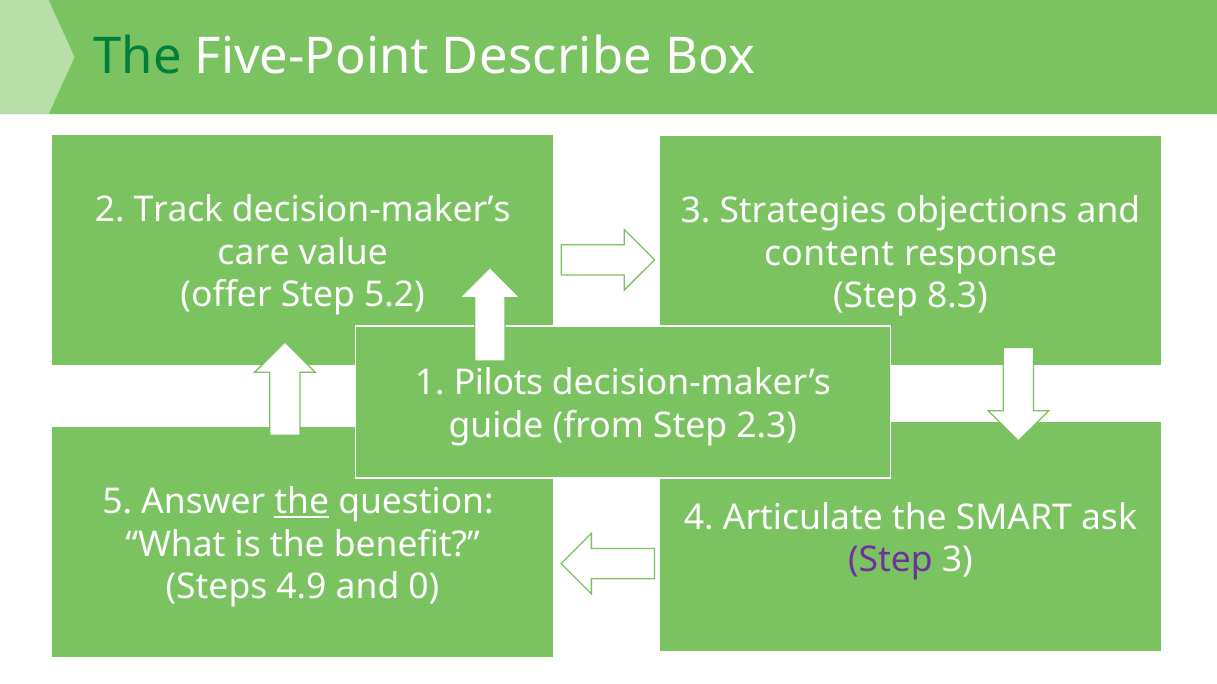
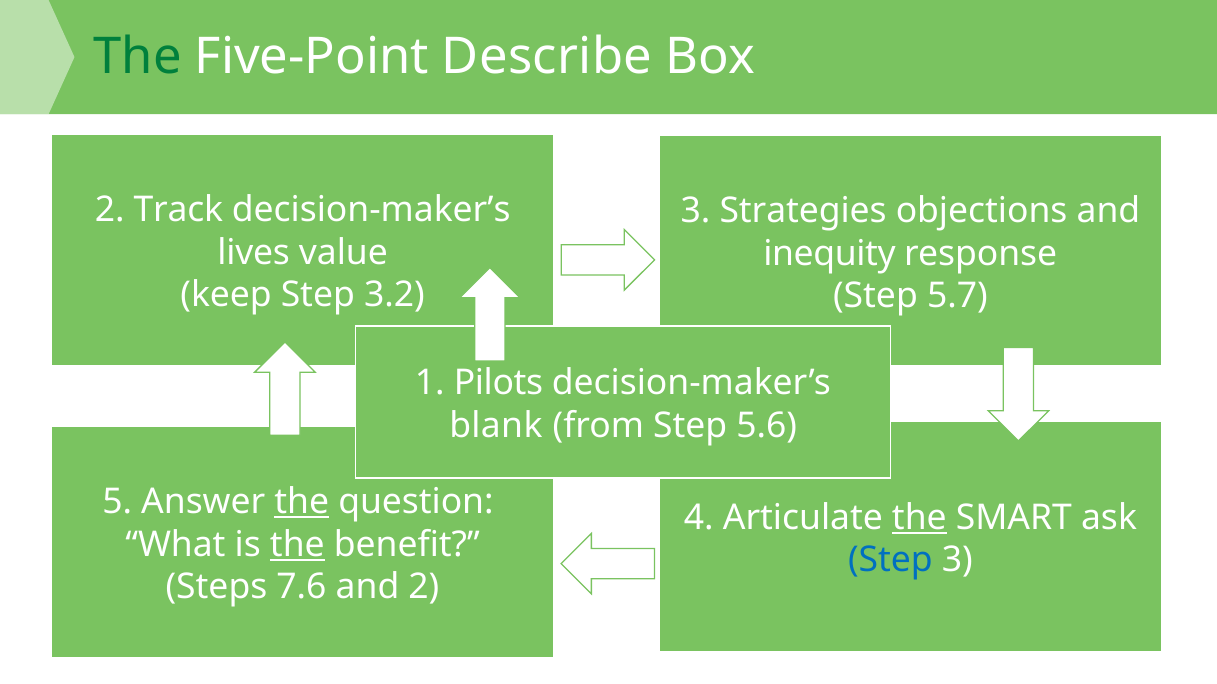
care: care -> lives
content: content -> inequity
offer: offer -> keep
5.2: 5.2 -> 3.2
8.3: 8.3 -> 5.7
guide: guide -> blank
2.3: 2.3 -> 5.6
the at (919, 518) underline: none -> present
the at (297, 545) underline: none -> present
Step at (890, 561) colour: purple -> blue
4.9: 4.9 -> 7.6
and 0: 0 -> 2
